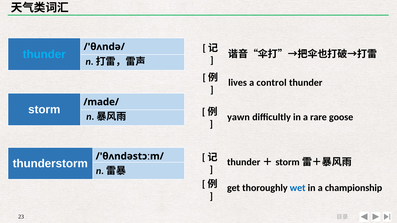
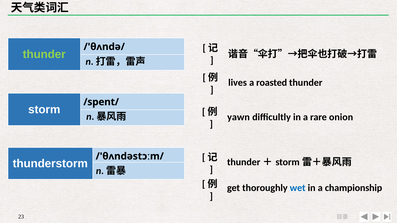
thunder at (44, 54) colour: light blue -> light green
control: control -> roasted
/made/: /made/ -> /spent/
goose: goose -> onion
